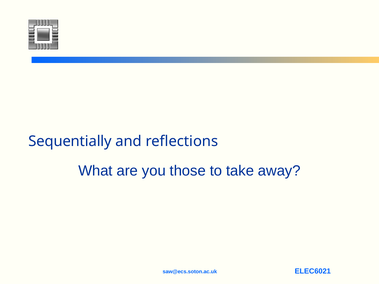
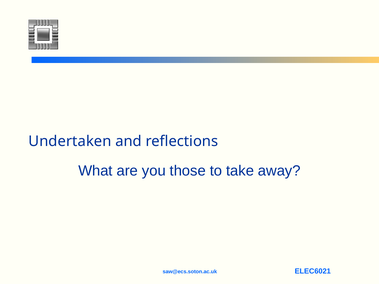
Sequentially: Sequentially -> Undertaken
